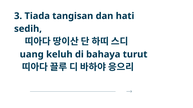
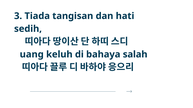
turut: turut -> salah
